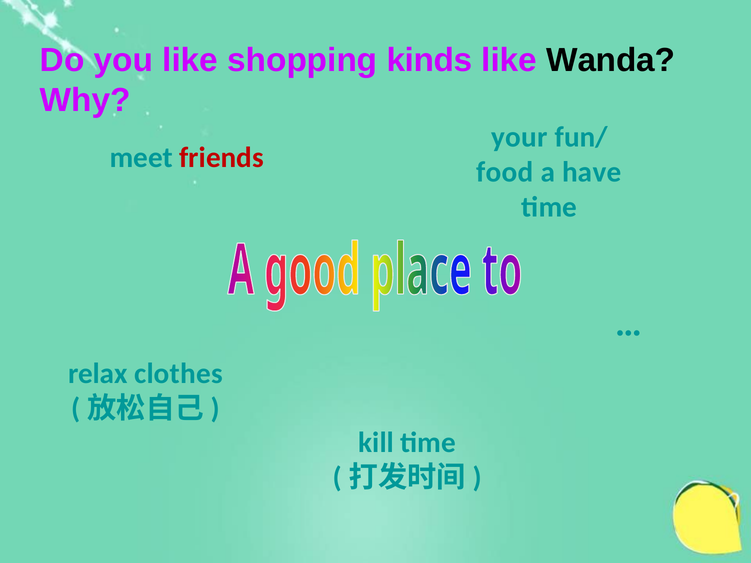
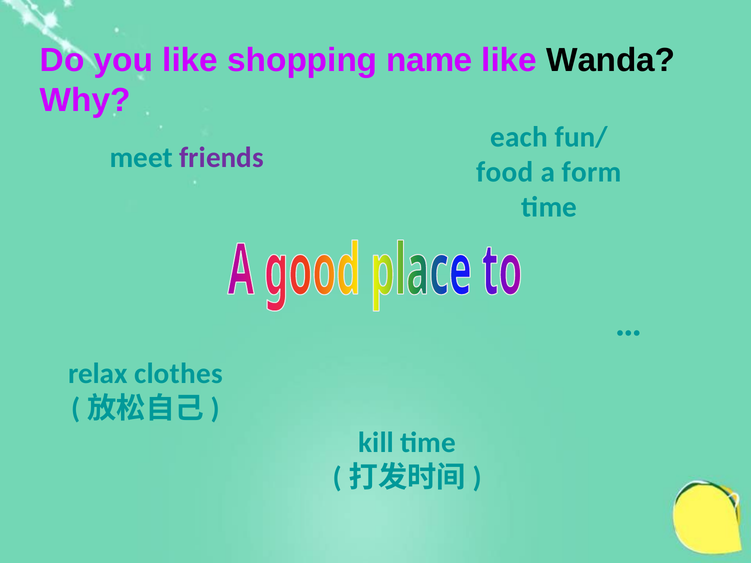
kinds: kinds -> name
your: your -> each
friends colour: red -> purple
have: have -> form
